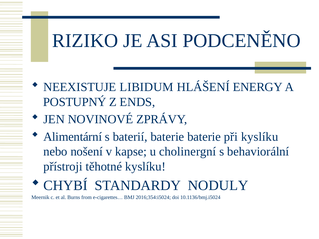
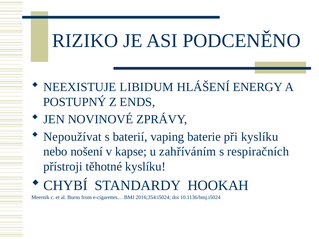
Alimentární: Alimentární -> Nepoužívat
baterií baterie: baterie -> vaping
cholinergní: cholinergní -> zahříváním
behaviorální: behaviorální -> respiračních
NODULY: NODULY -> HOOKAH
